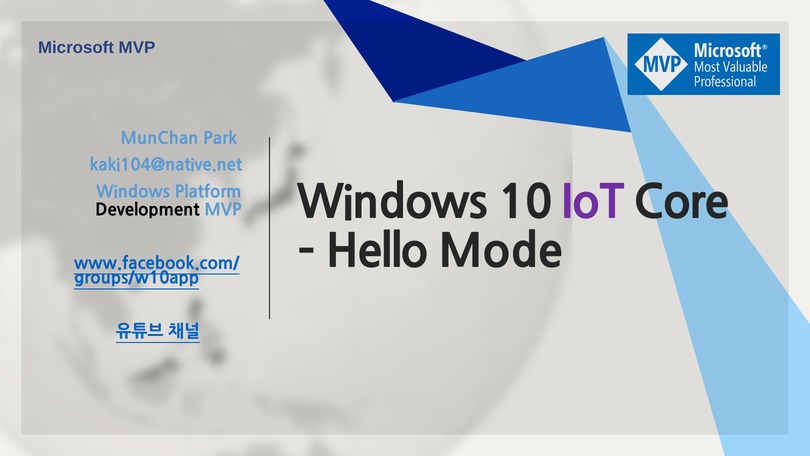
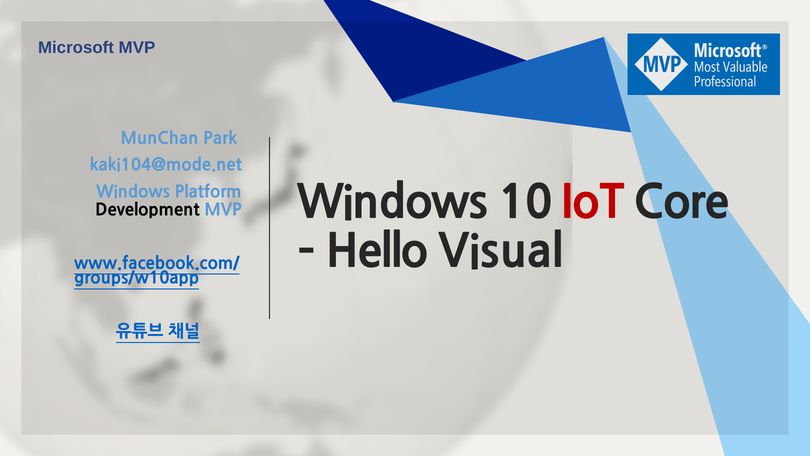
kaki104@native.net: kaki104@native.net -> kaki104@mode.net
IoT colour: purple -> red
Mode: Mode -> Visual
